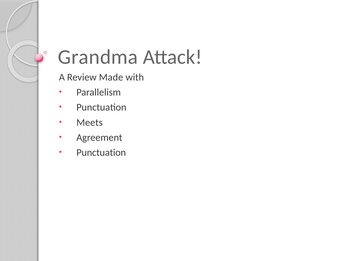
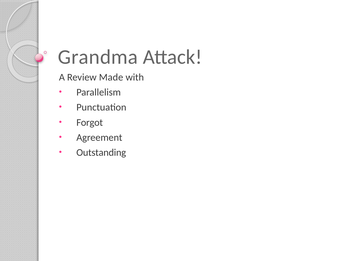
Meets: Meets -> Forgot
Punctuation at (101, 153): Punctuation -> Outstanding
